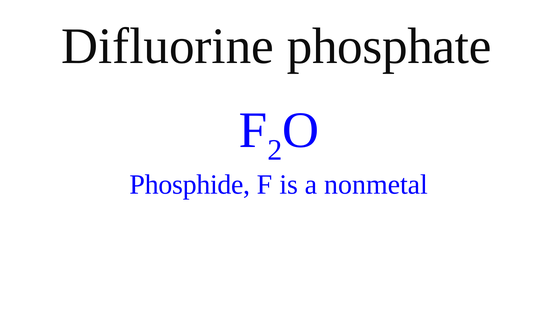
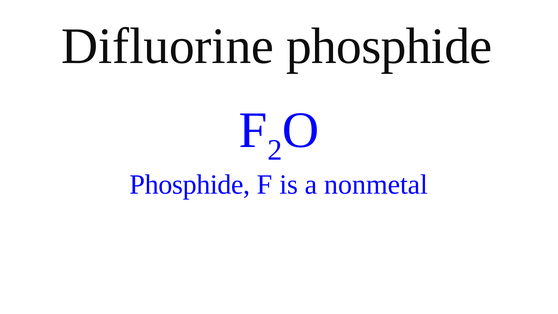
Difluorine phosphate: phosphate -> phosphide
